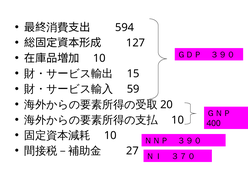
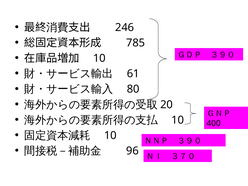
594: 594 -> 246
127: 127 -> 785
15: 15 -> 61
59: 59 -> 80
27: 27 -> 96
